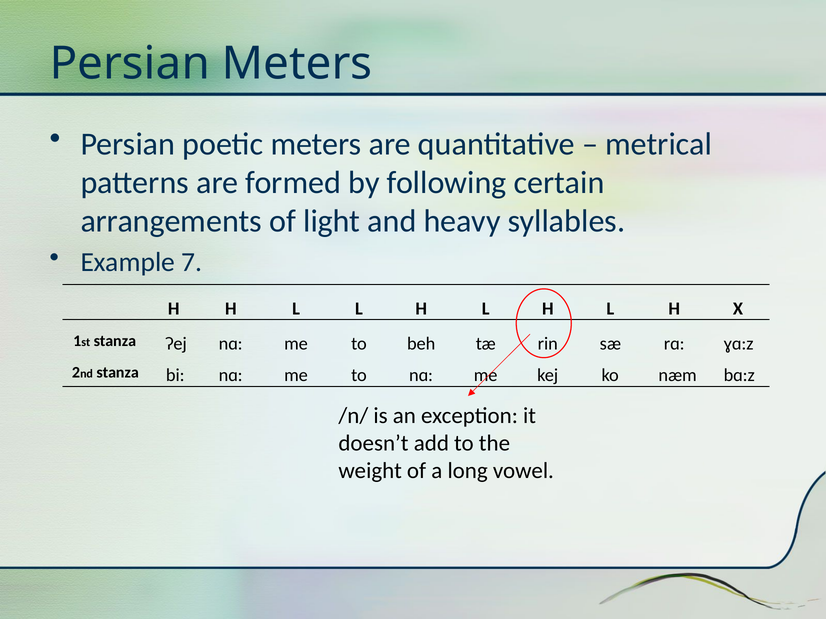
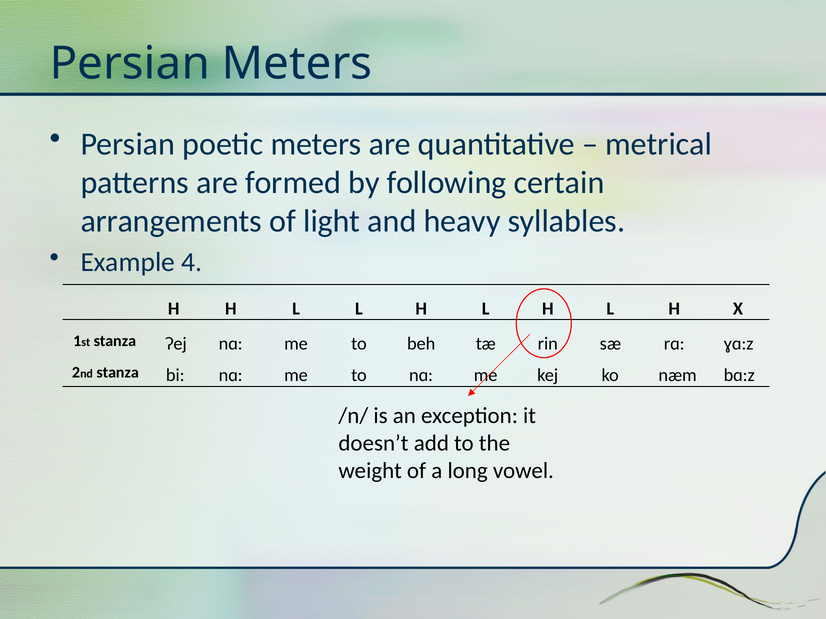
7: 7 -> 4
